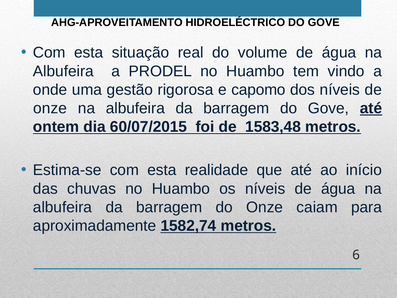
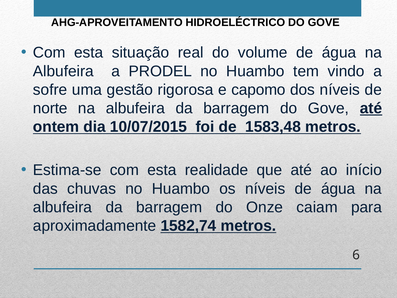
onde: onde -> sofre
onze at (50, 108): onze -> norte
60/07/2015: 60/07/2015 -> 10/07/2015
